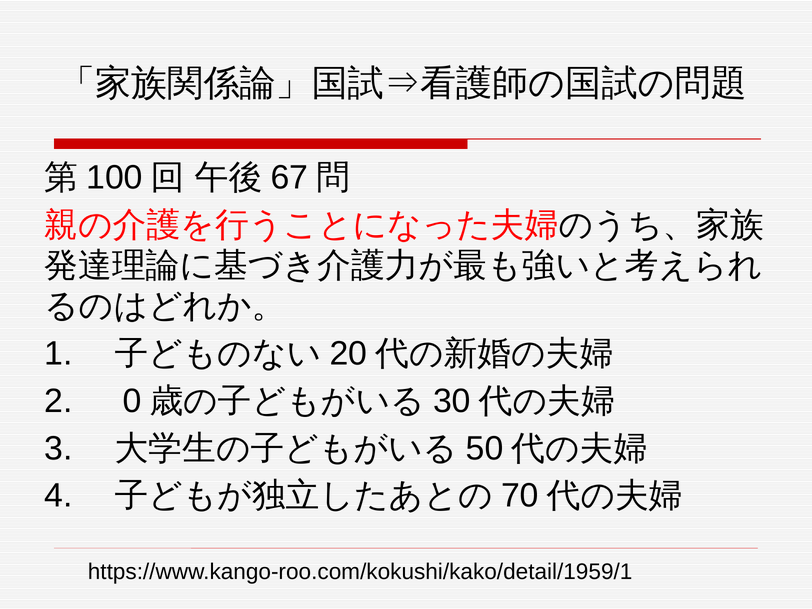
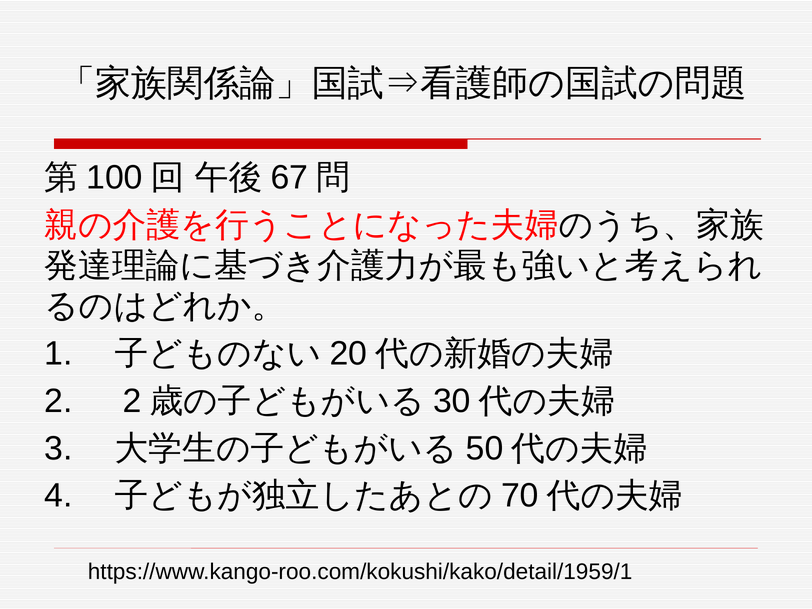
2 0: 0 -> 2
